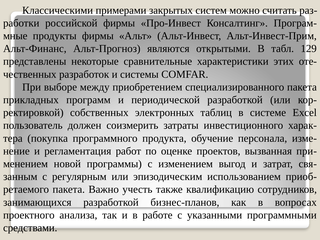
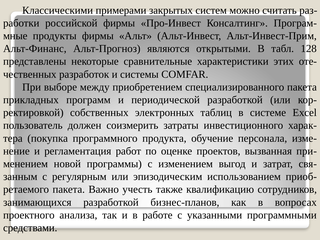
129: 129 -> 128
